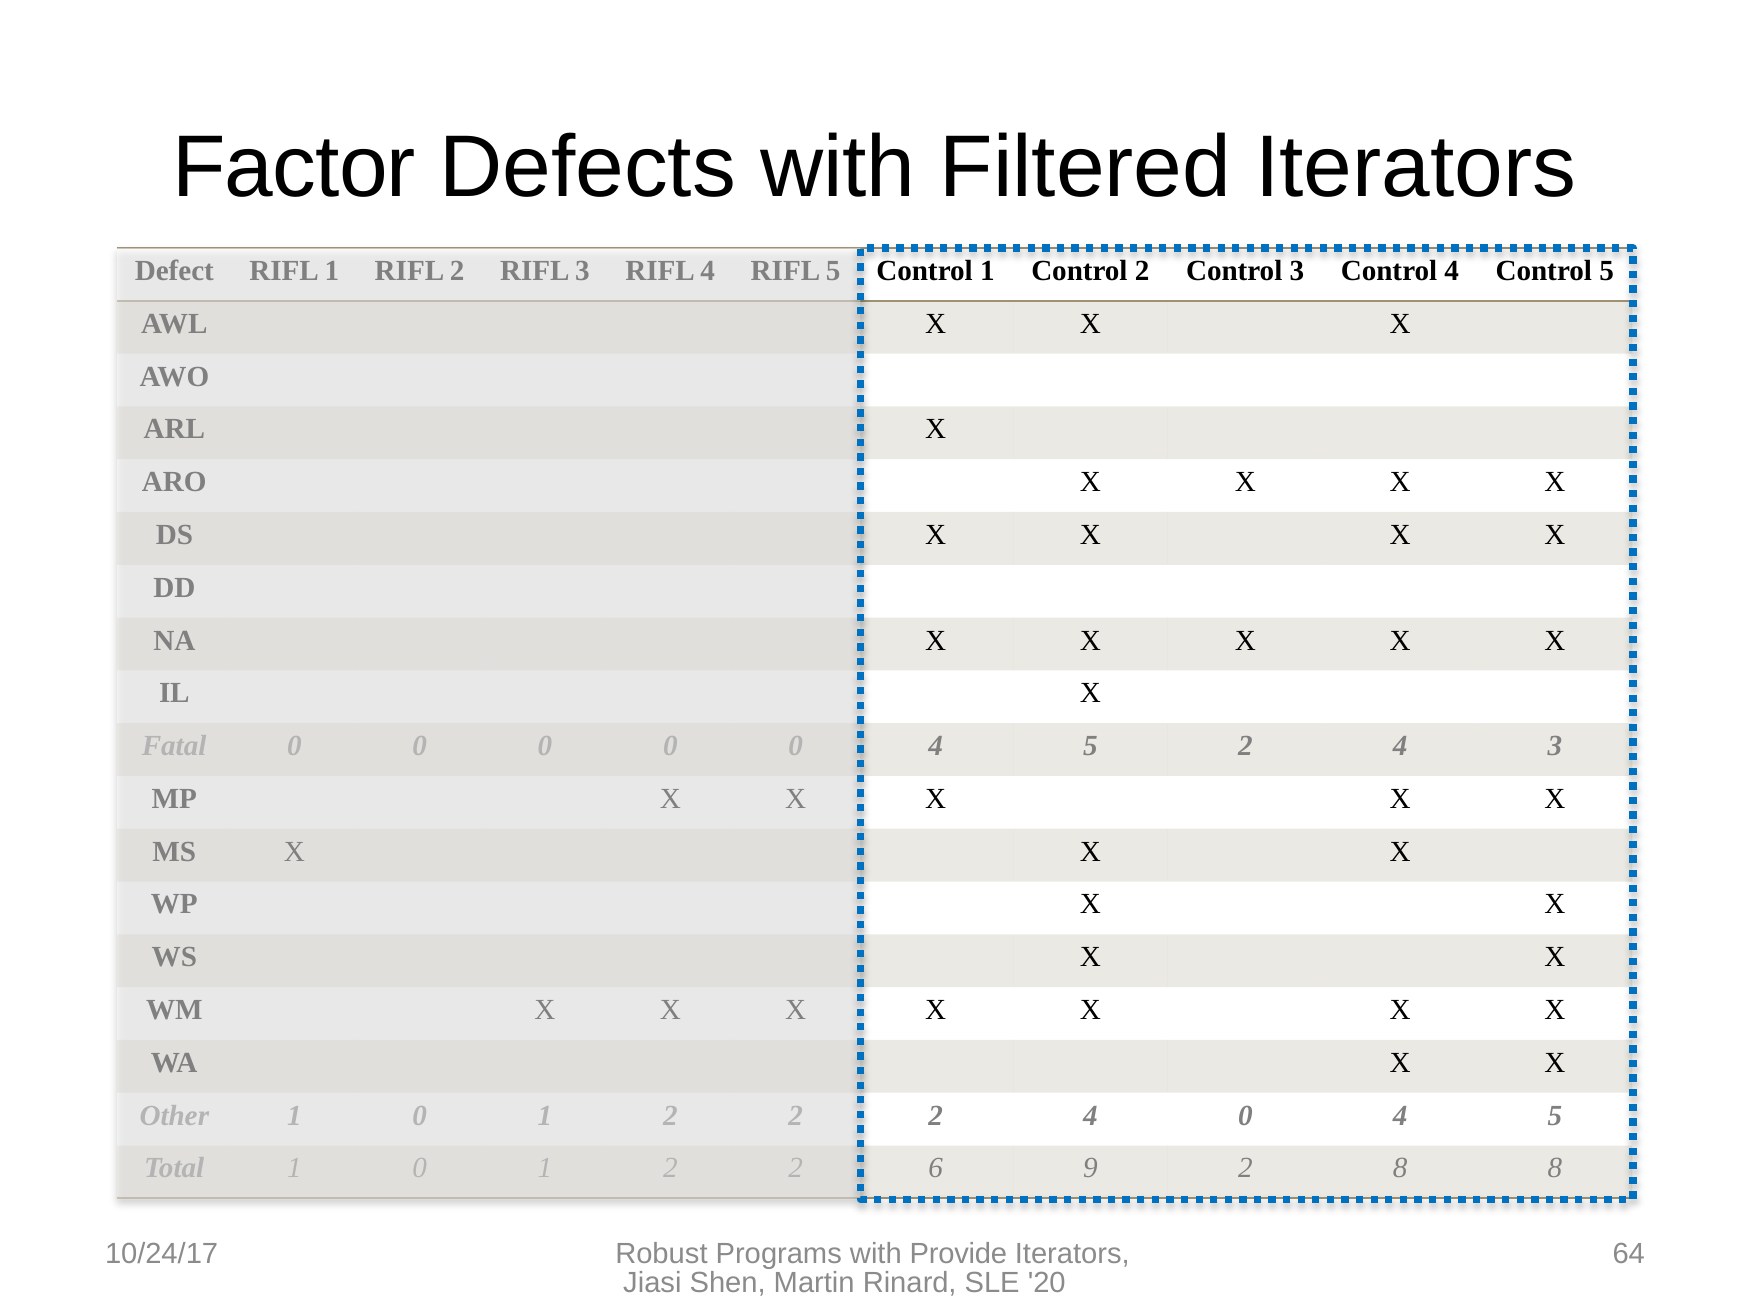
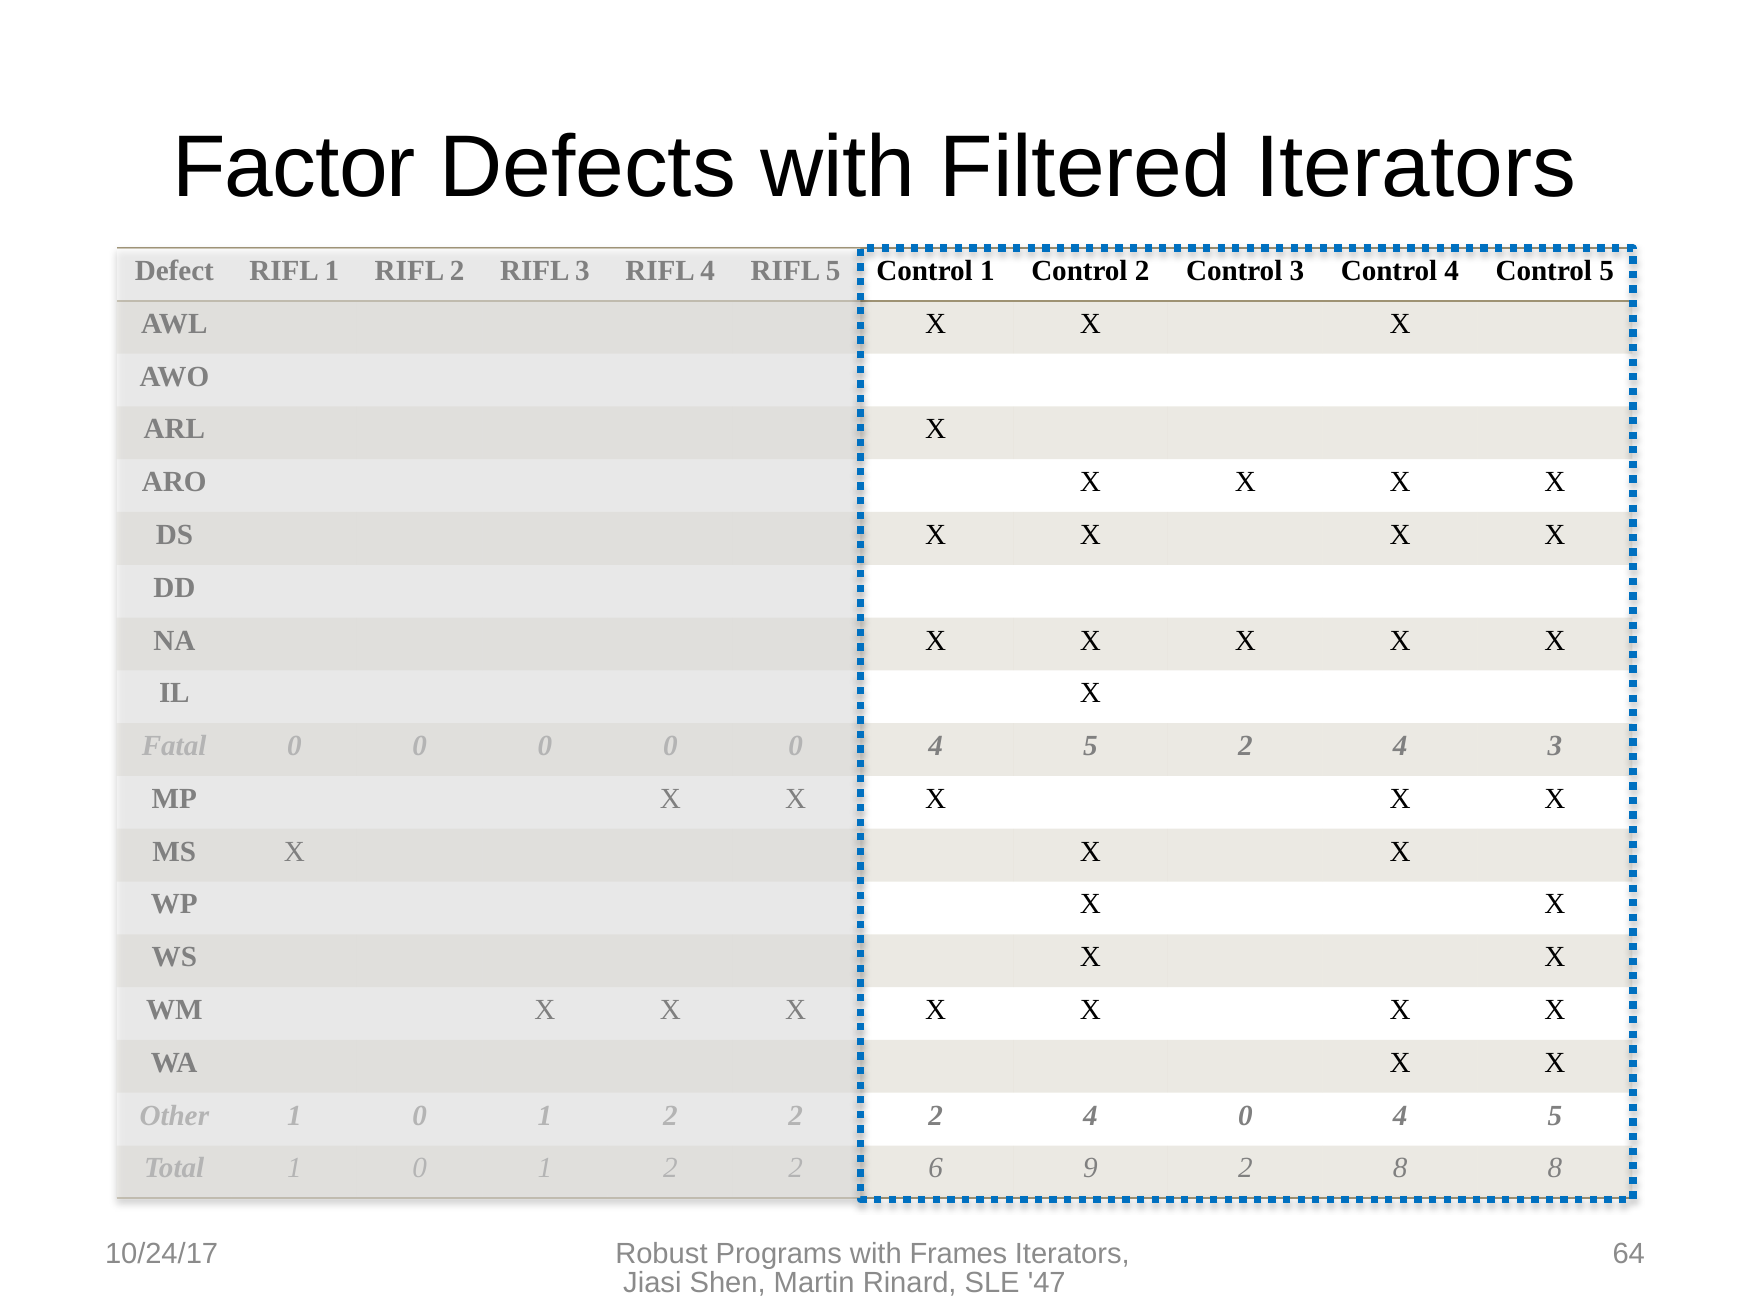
Provide: Provide -> Frames
20: 20 -> 47
